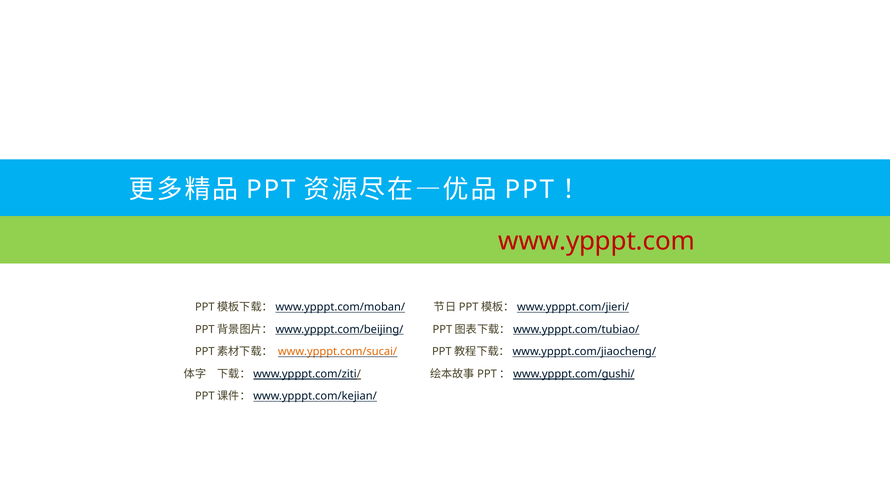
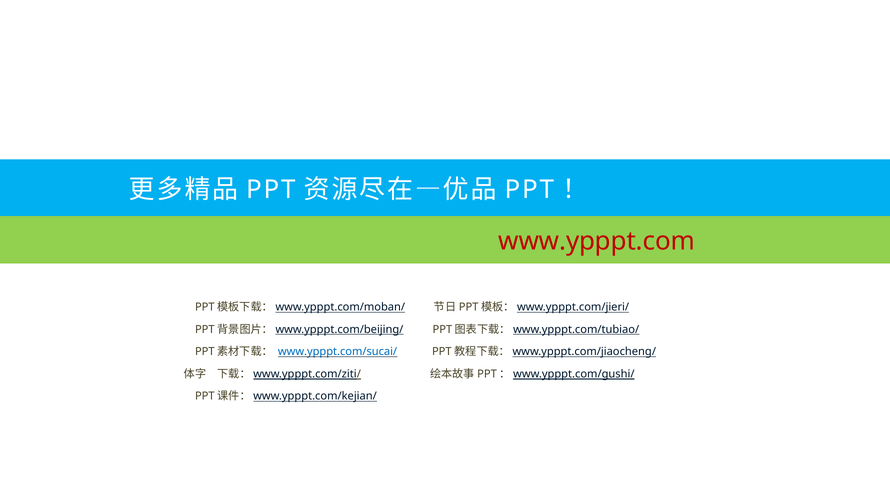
www.ypppt.com/sucai/ colour: orange -> blue
